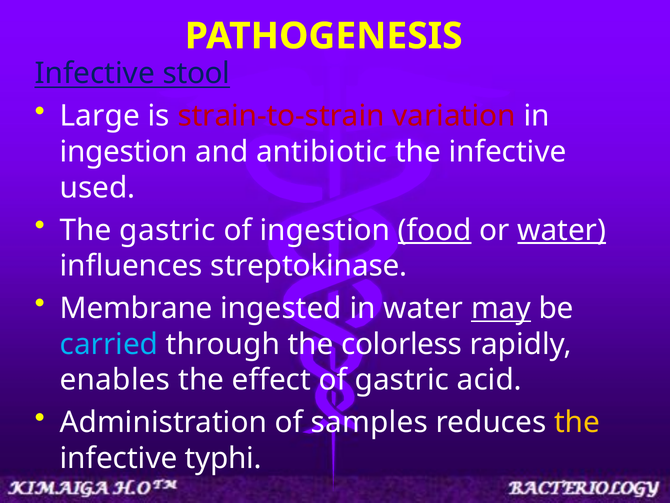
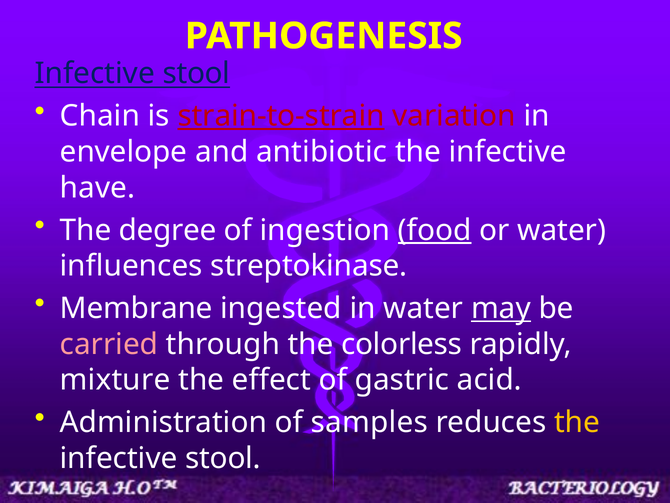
Large: Large -> Chain
strain-to-strain underline: none -> present
ingestion at (124, 152): ingestion -> envelope
used: used -> have
The gastric: gastric -> degree
water at (562, 230) underline: present -> none
carried colour: light blue -> pink
enables: enables -> mixture
typhi at (223, 458): typhi -> stool
